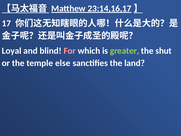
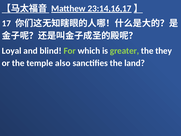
For colour: pink -> light green
shut: shut -> they
else: else -> also
